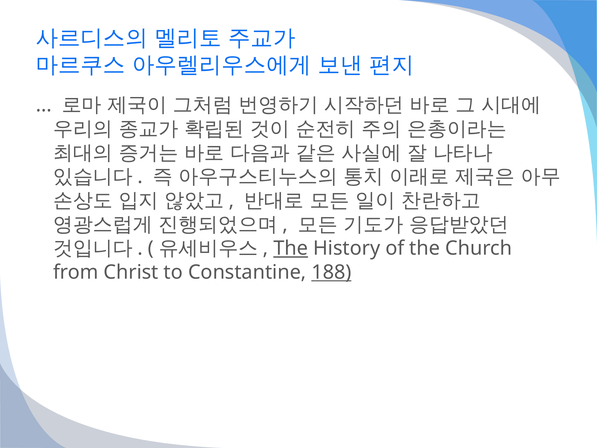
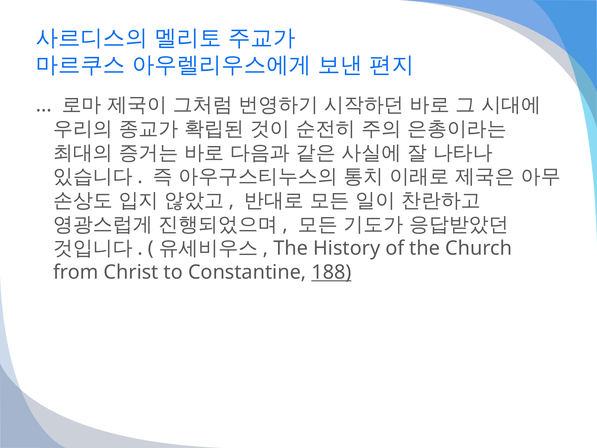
The at (291, 248) underline: present -> none
